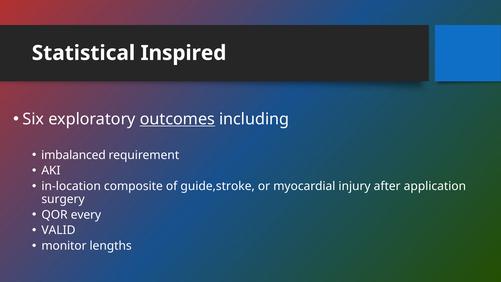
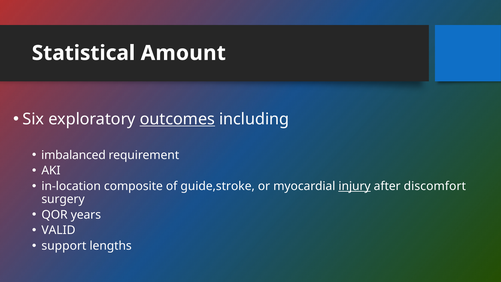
Inspired: Inspired -> Amount
injury underline: none -> present
application: application -> discomfort
every: every -> years
monitor: monitor -> support
